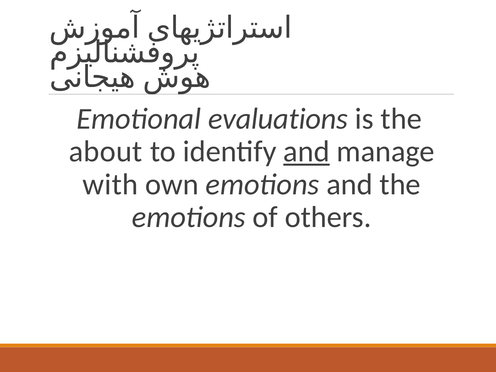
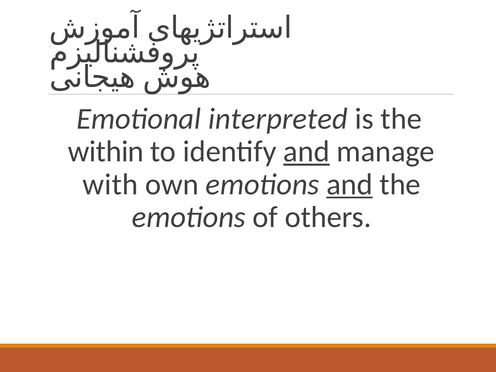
evaluations: evaluations -> interpreted
about: about -> within
and at (350, 184) underline: none -> present
